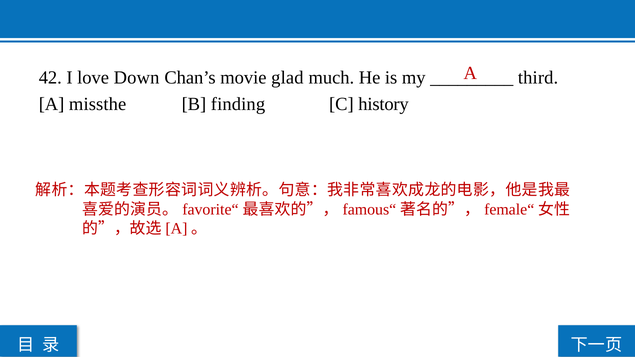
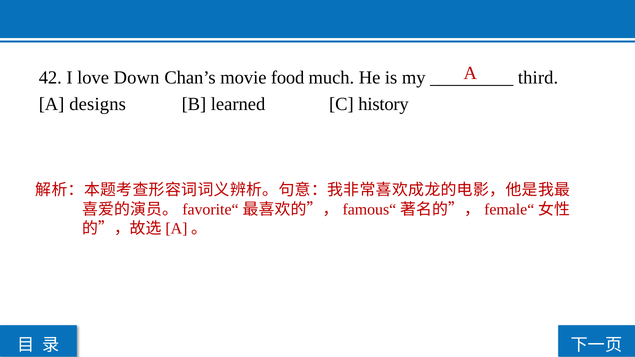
glad: glad -> food
missthe: missthe -> designs
finding: finding -> learned
